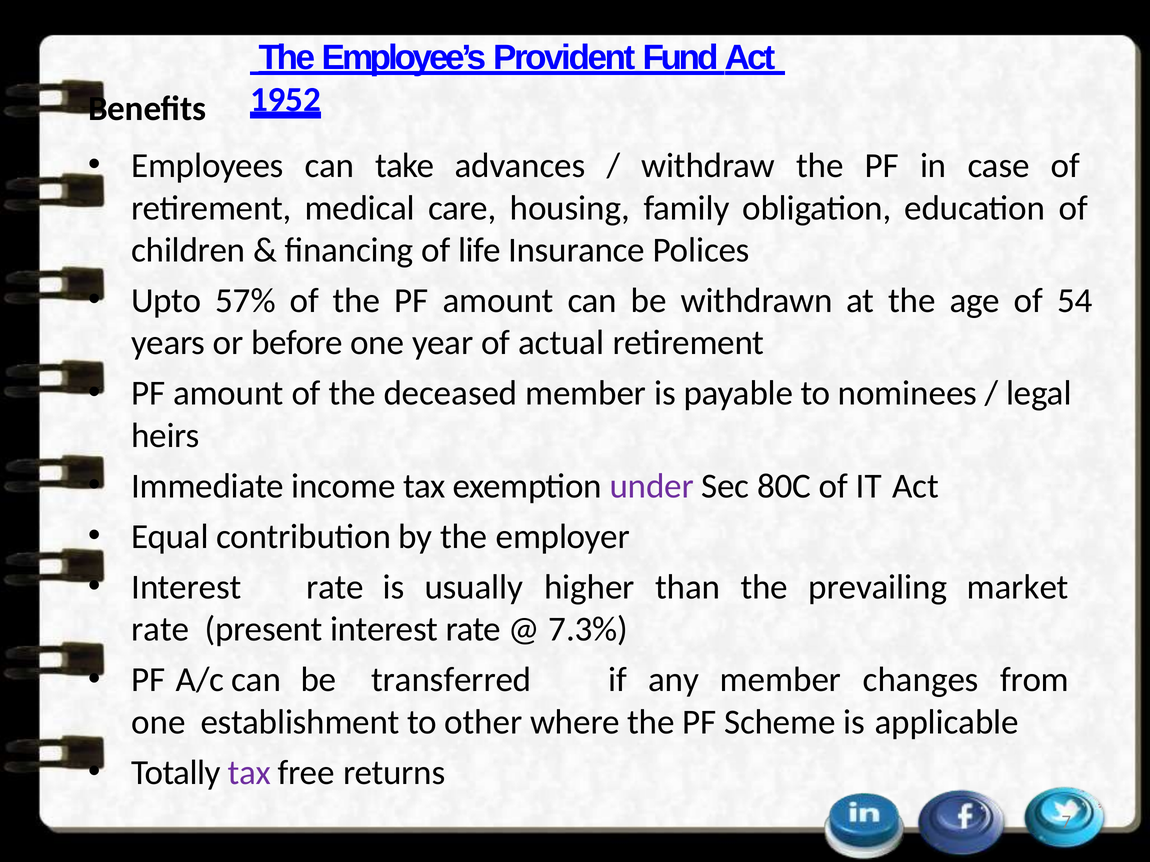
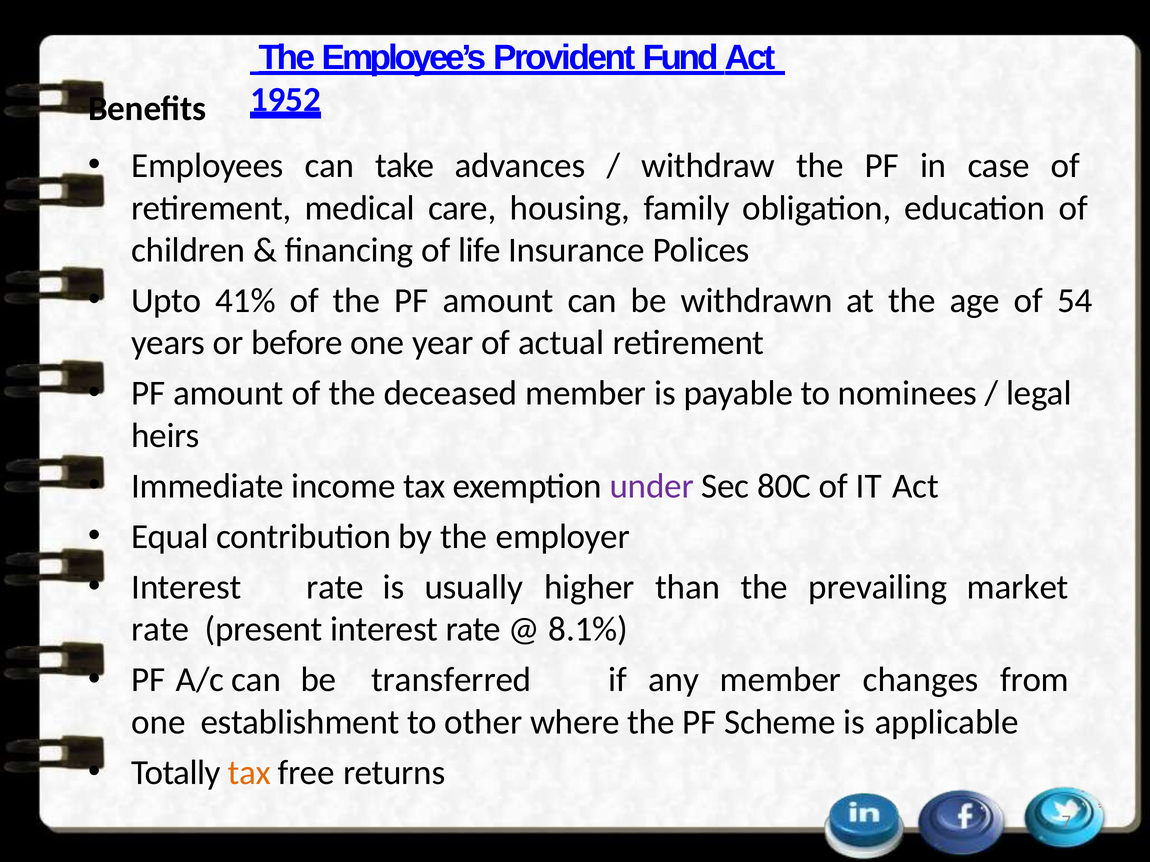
57%: 57% -> 41%
7.3%: 7.3% -> 8.1%
tax at (249, 773) colour: purple -> orange
